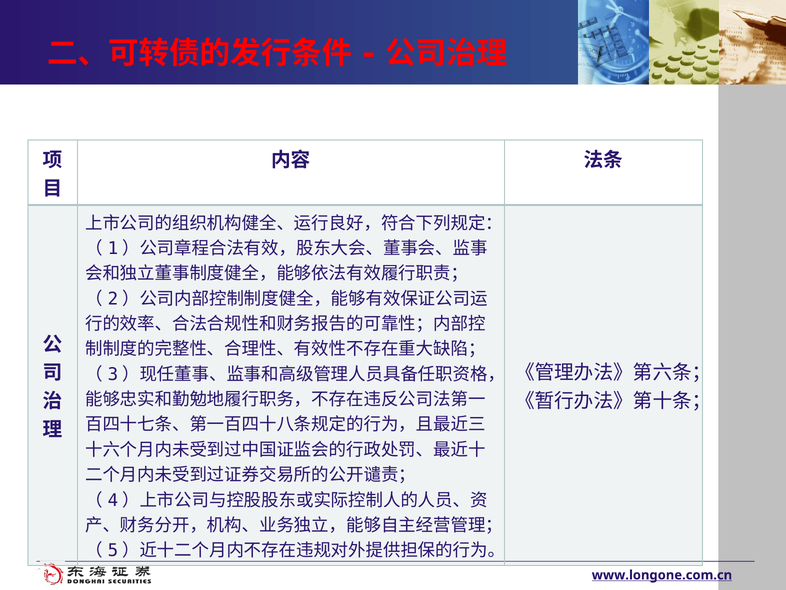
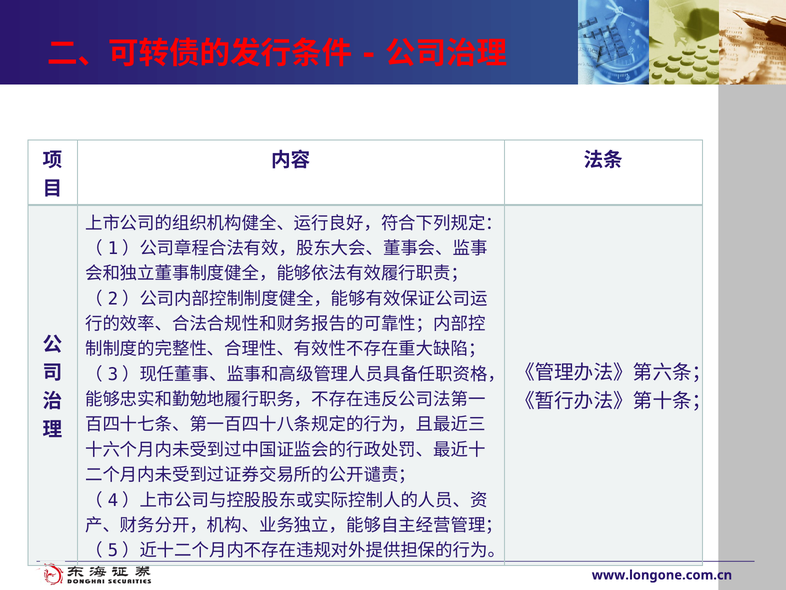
www.longone.com.cn underline: present -> none
